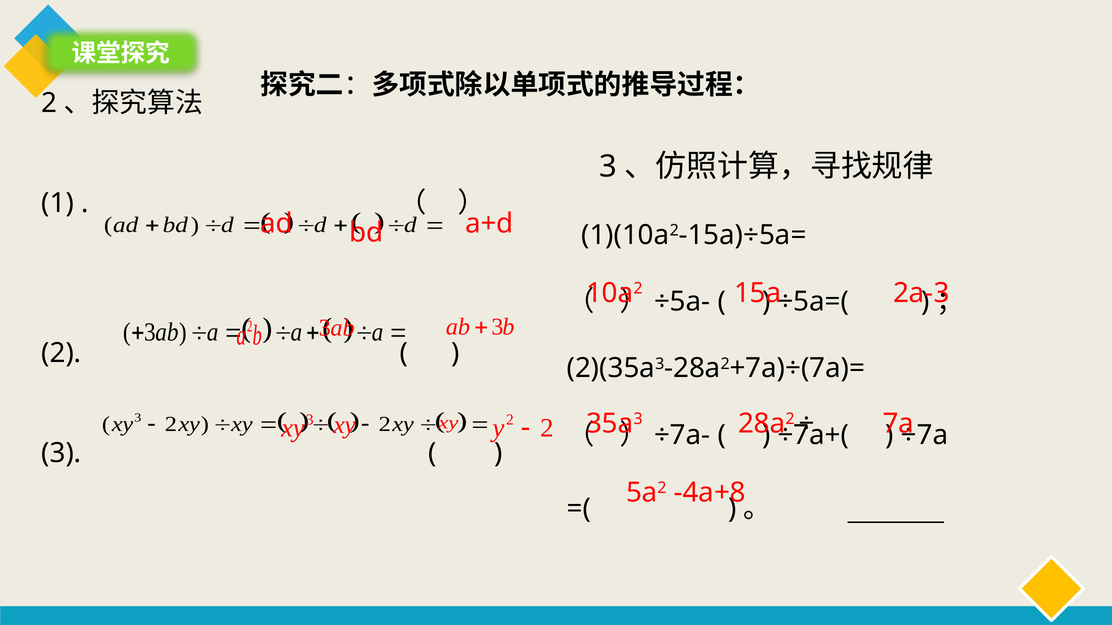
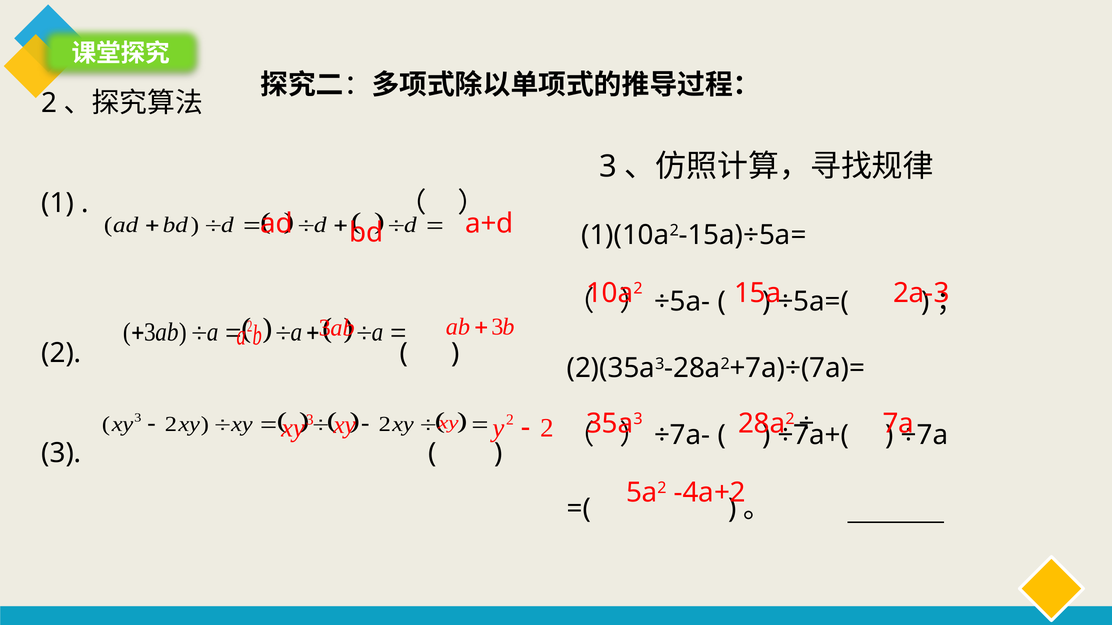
-4a+8: -4a+8 -> -4a+2
